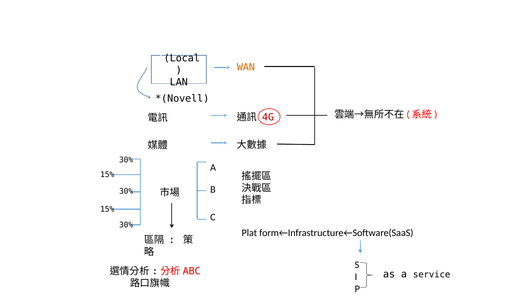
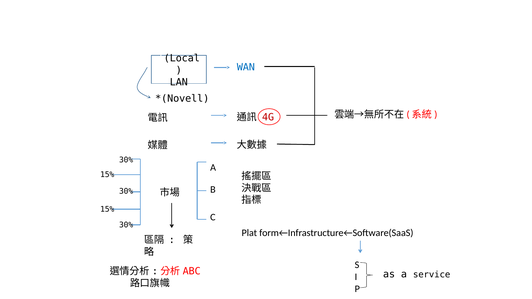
WAN colour: orange -> blue
